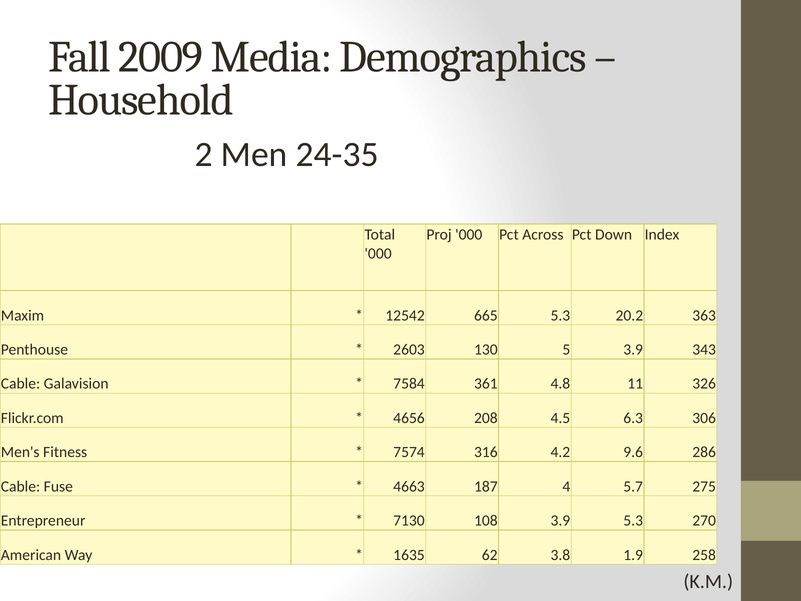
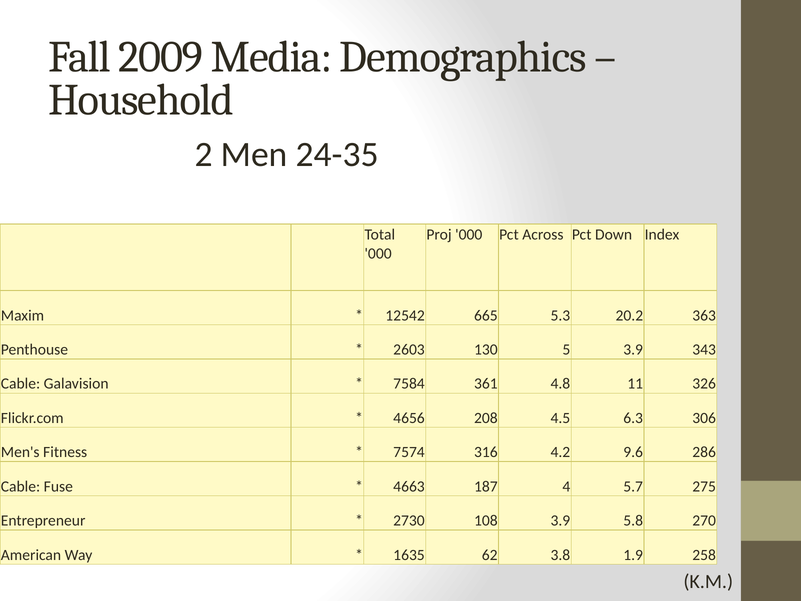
7130: 7130 -> 2730
3.9 5.3: 5.3 -> 5.8
